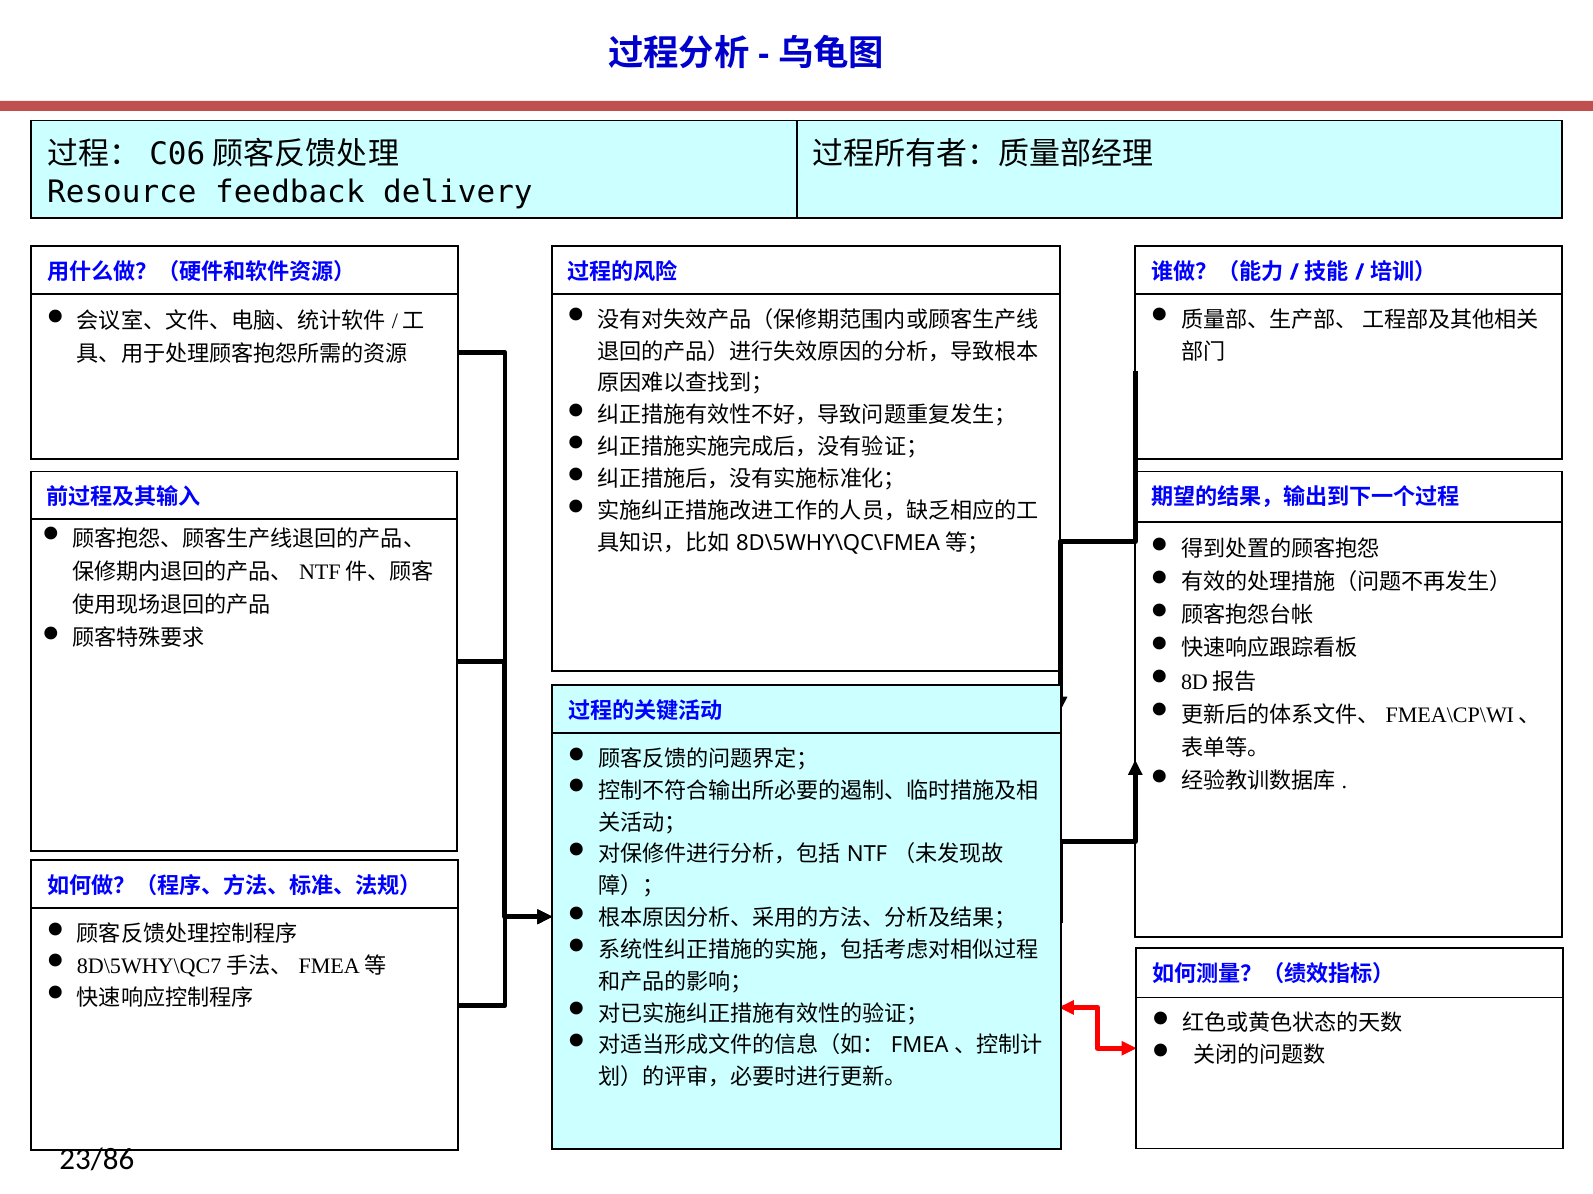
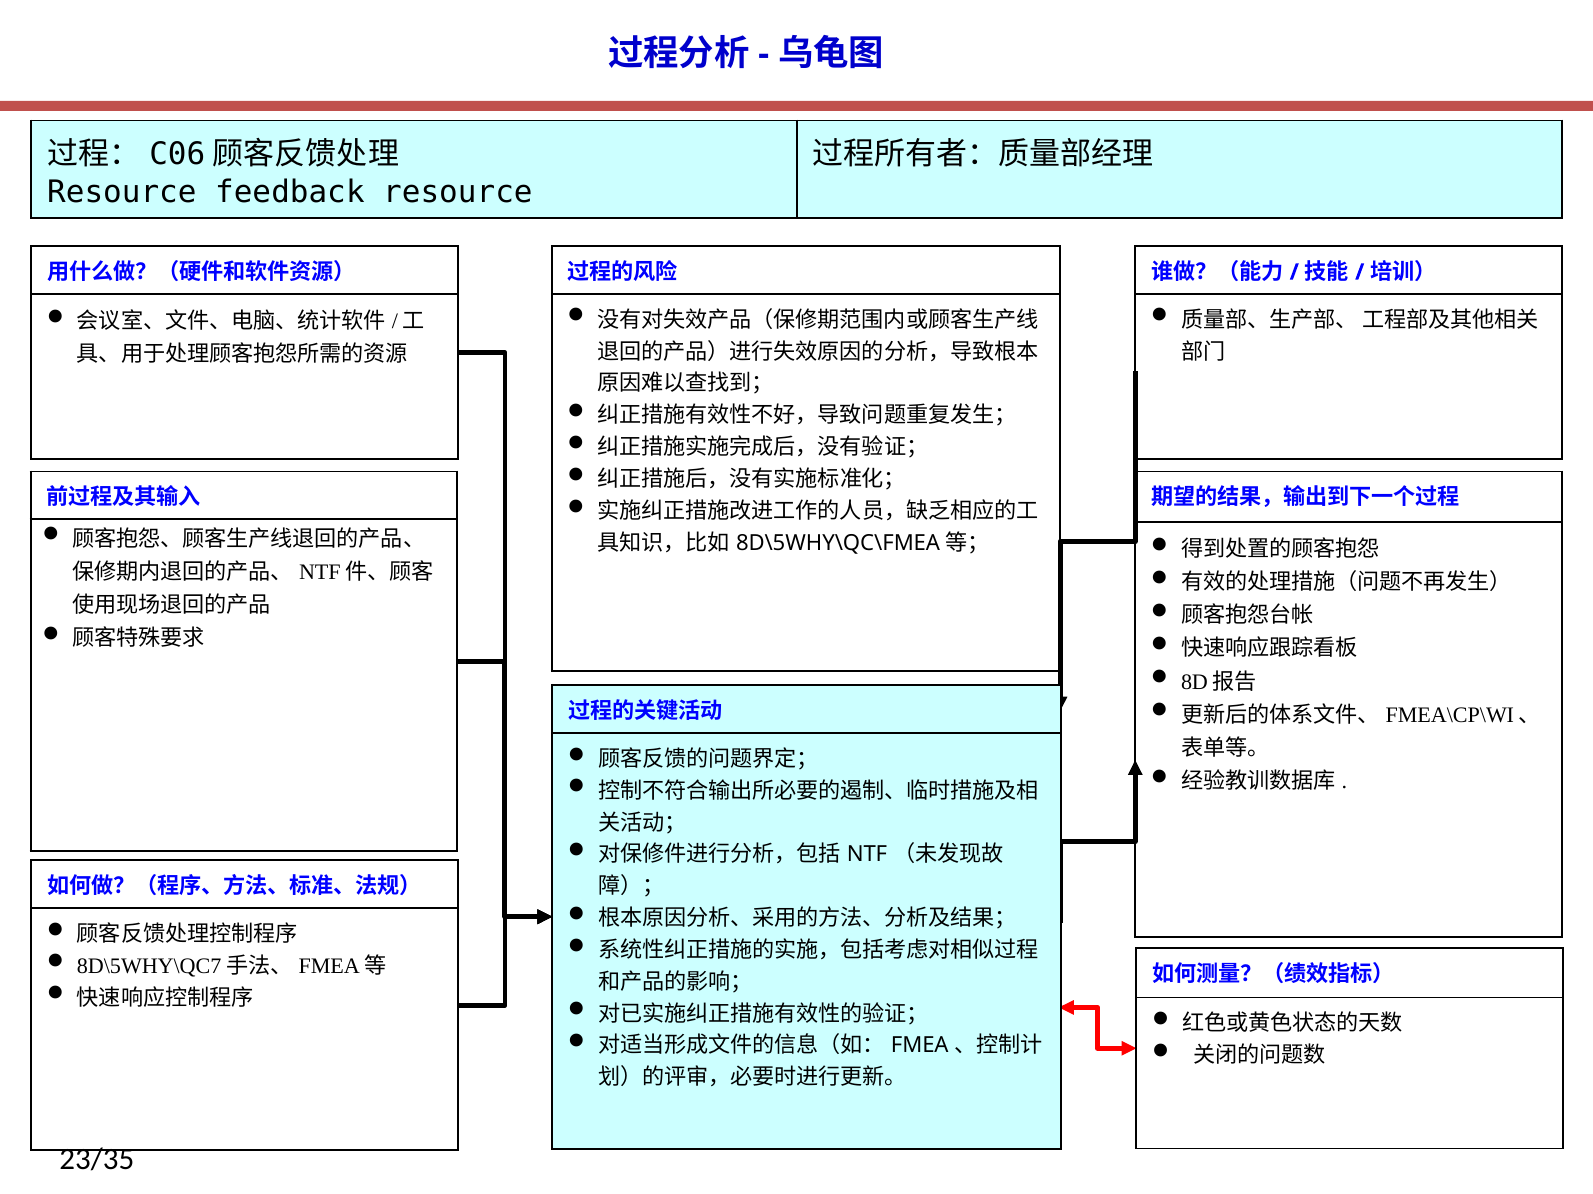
feedback delivery: delivery -> resource
23/86: 23/86 -> 23/35
